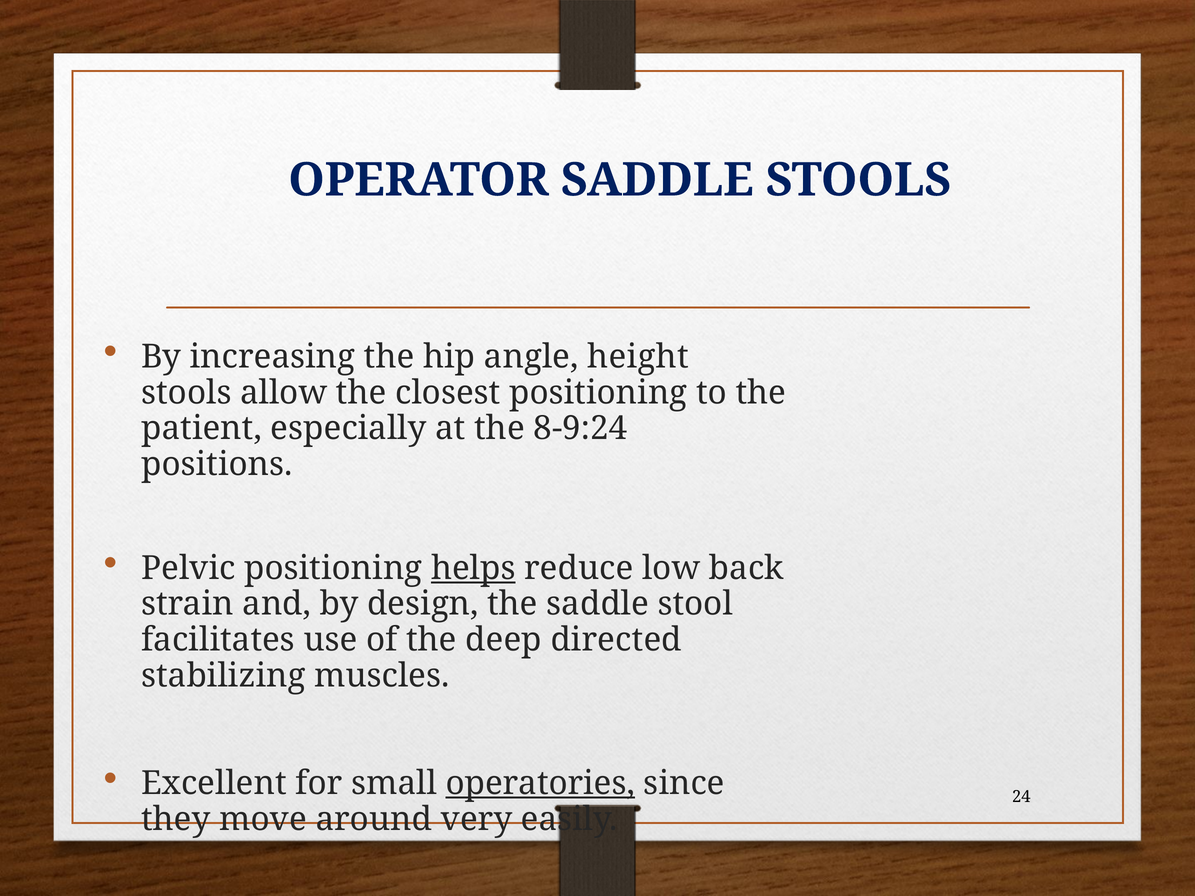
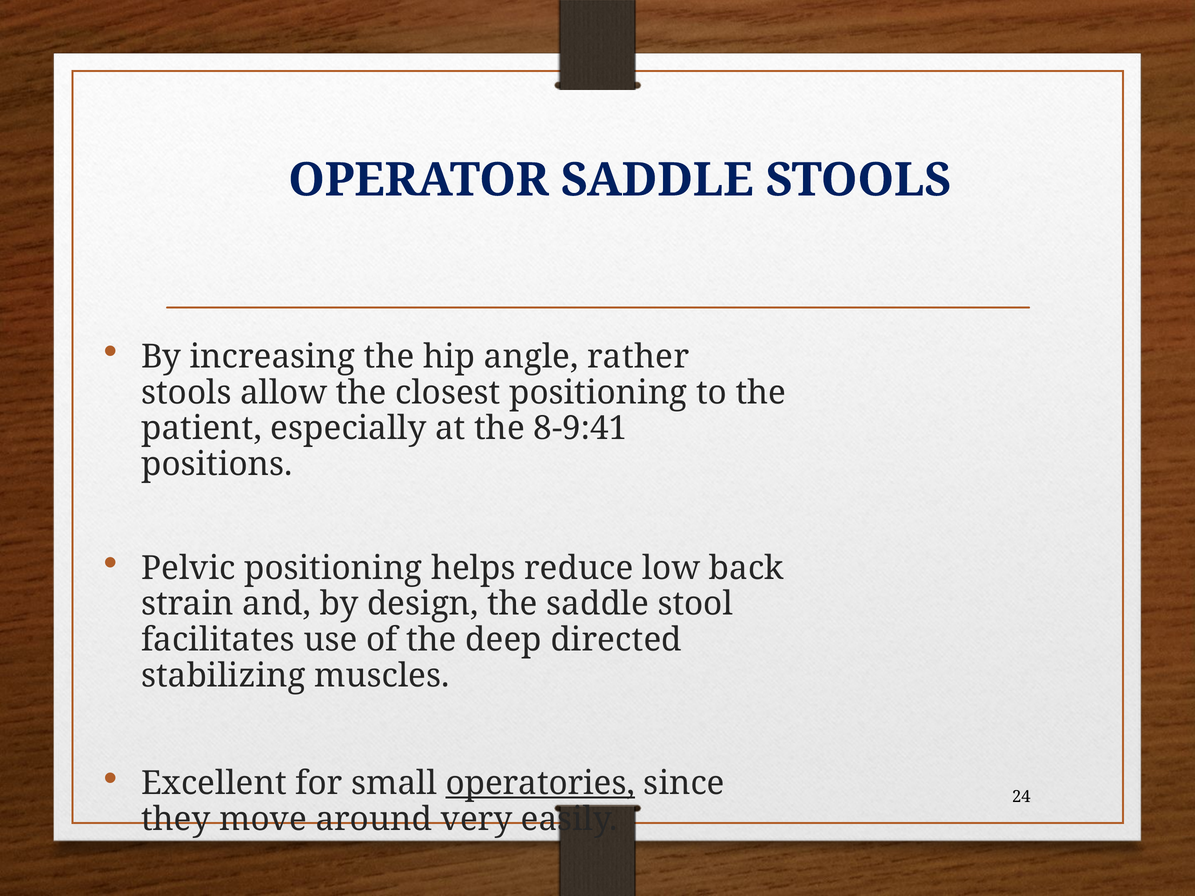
height: height -> rather
8-9:24: 8-9:24 -> 8-9:41
helps underline: present -> none
